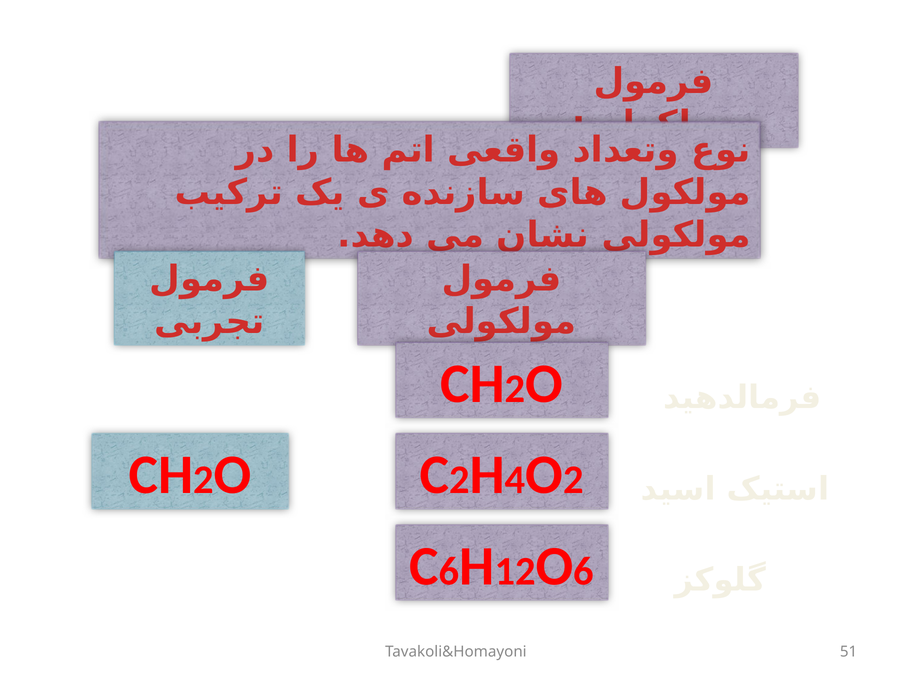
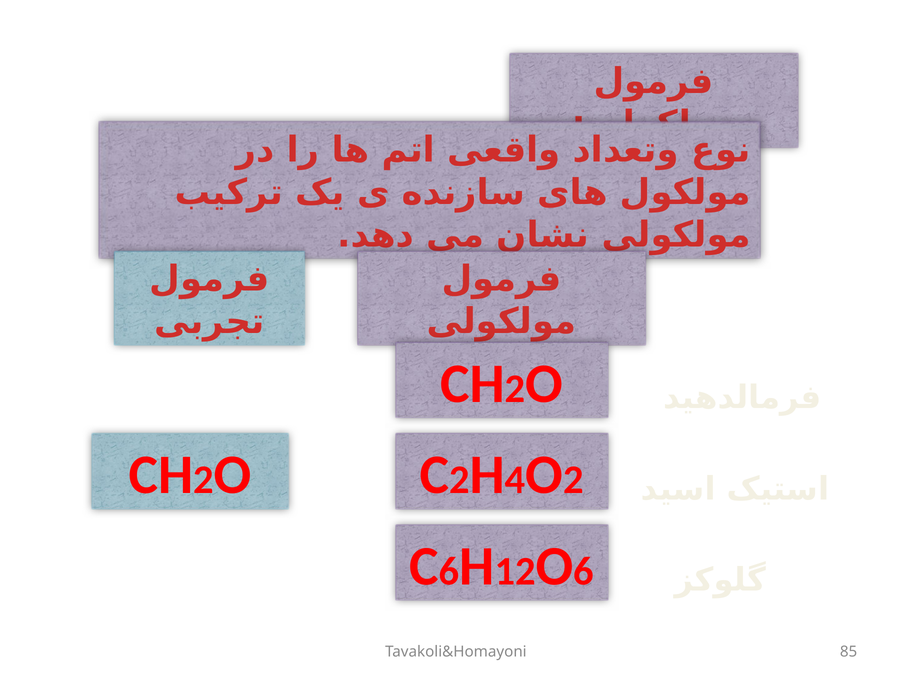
51: 51 -> 85
